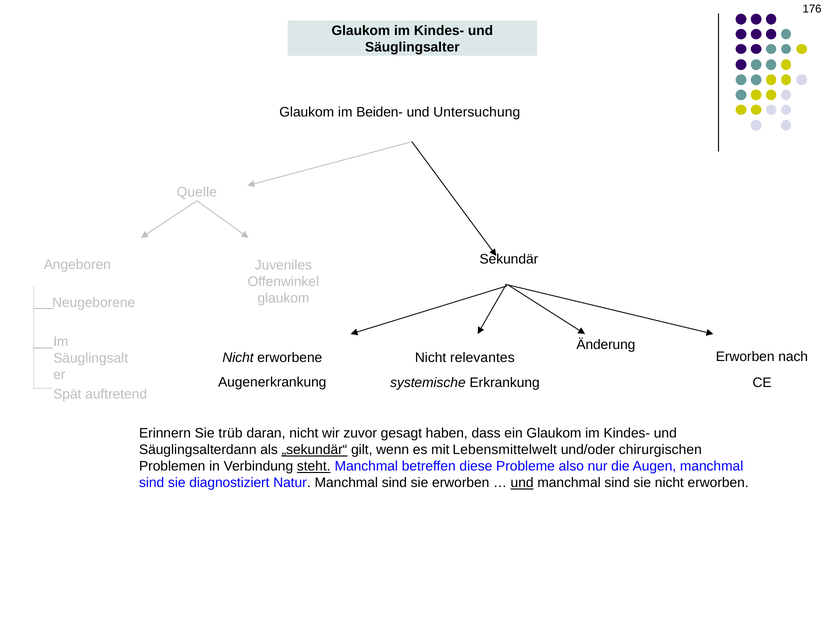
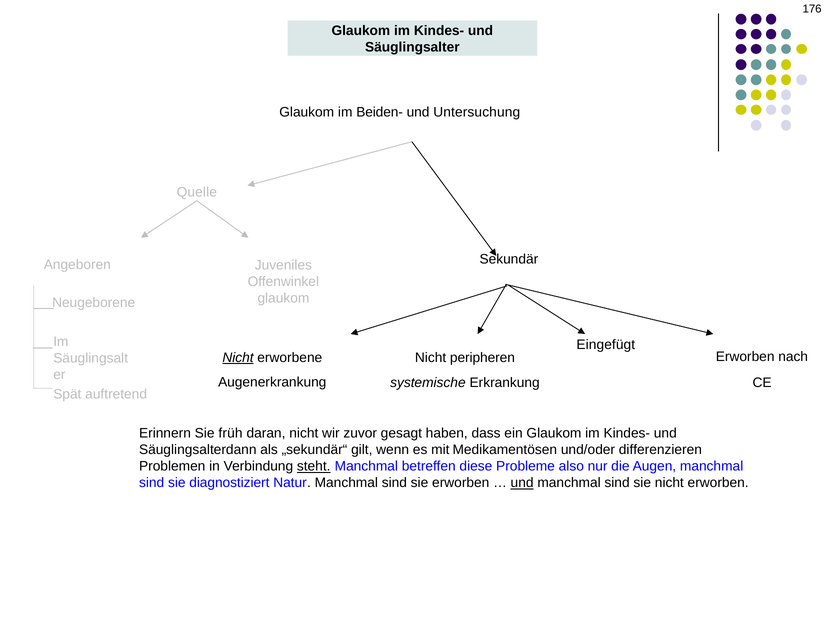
Änderung: Änderung -> Eingefügt
Nicht at (238, 357) underline: none -> present
relevantes: relevantes -> peripheren
trüb: trüb -> früh
„sekundär“ underline: present -> none
Lebensmittelwelt: Lebensmittelwelt -> Medikamentösen
chirurgischen: chirurgischen -> differenzieren
